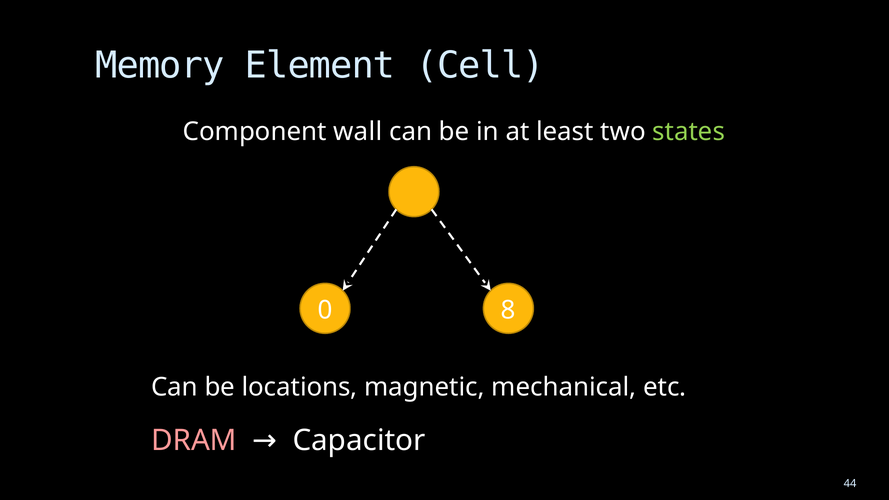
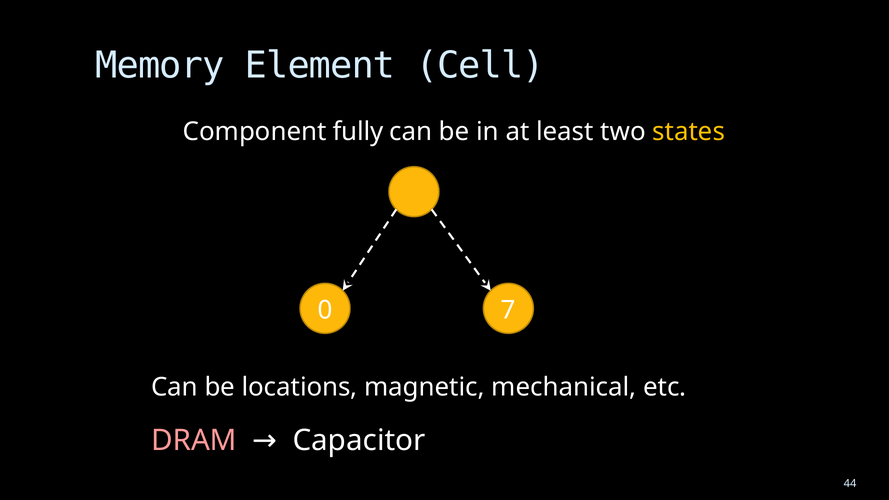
wall: wall -> fully
states colour: light green -> yellow
8: 8 -> 7
